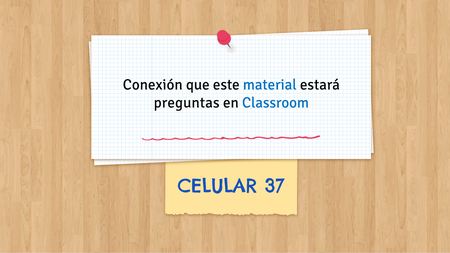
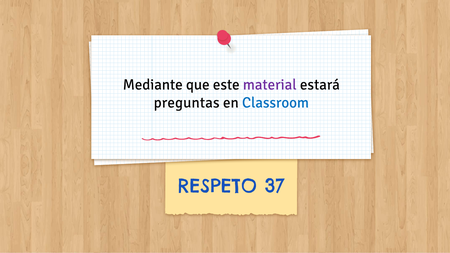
Conexión: Conexión -> Mediante
material colour: blue -> purple
CELULAR: CELULAR -> RESPETO
